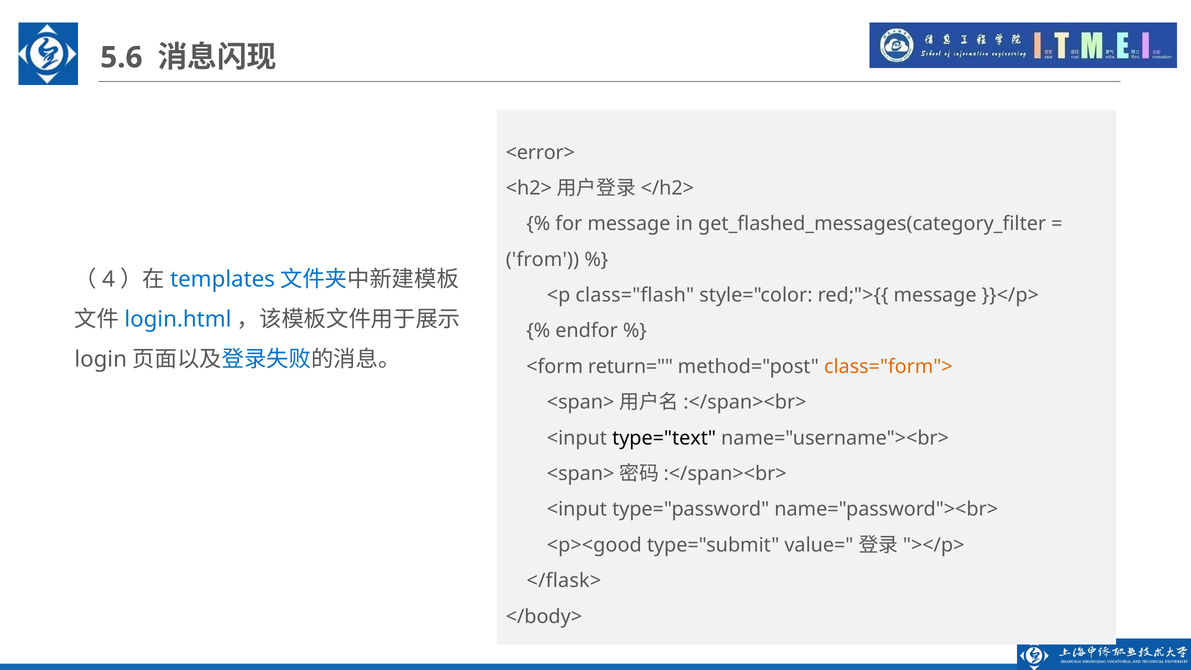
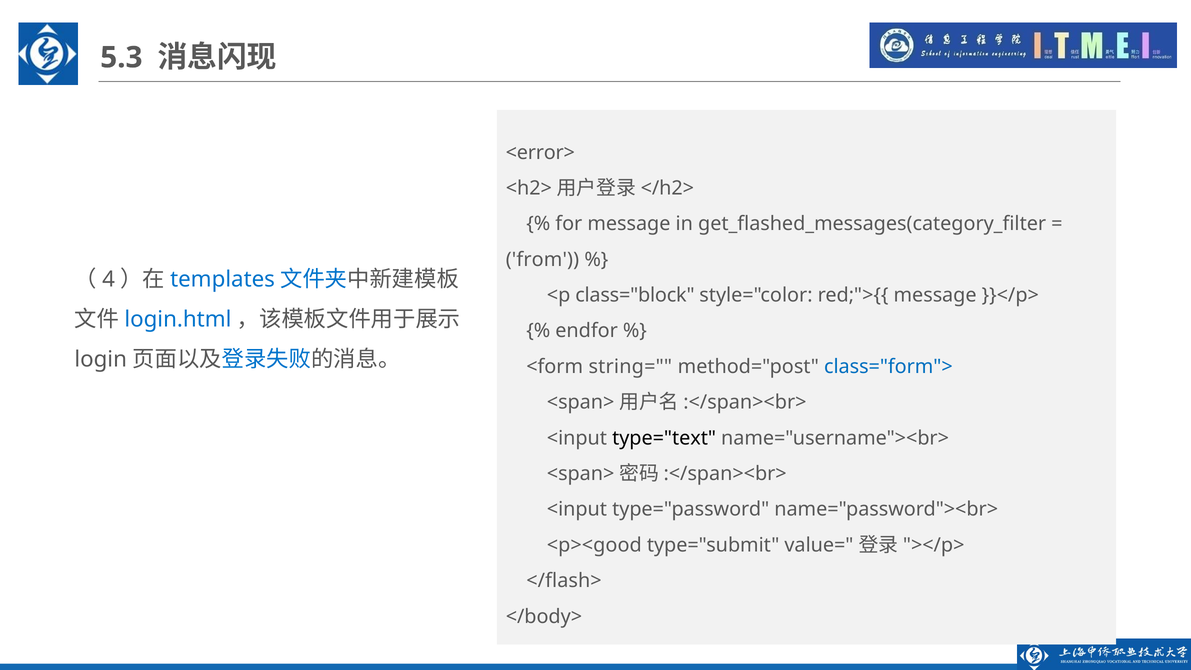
5.6: 5.6 -> 5.3
class="flash: class="flash -> class="block
return=: return= -> string=
class="form"> colour: orange -> blue
</flask>: </flask> -> </flash>
